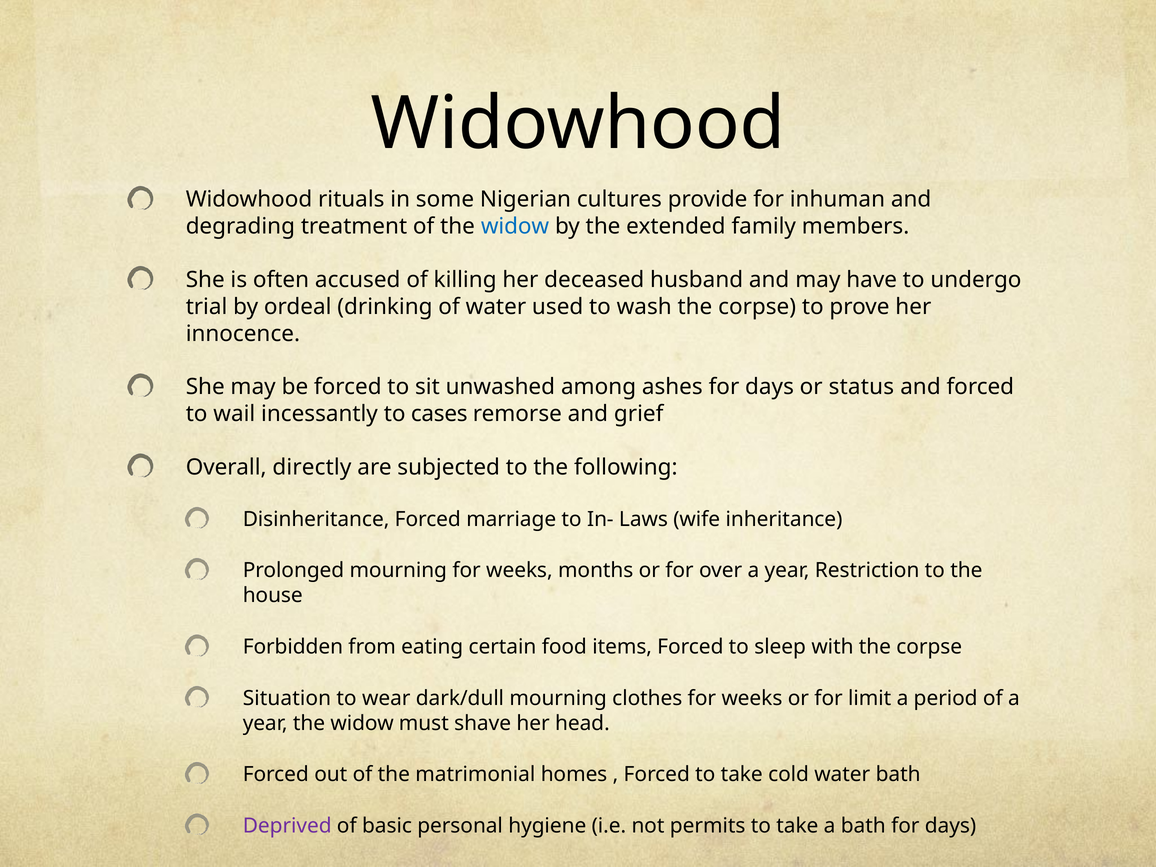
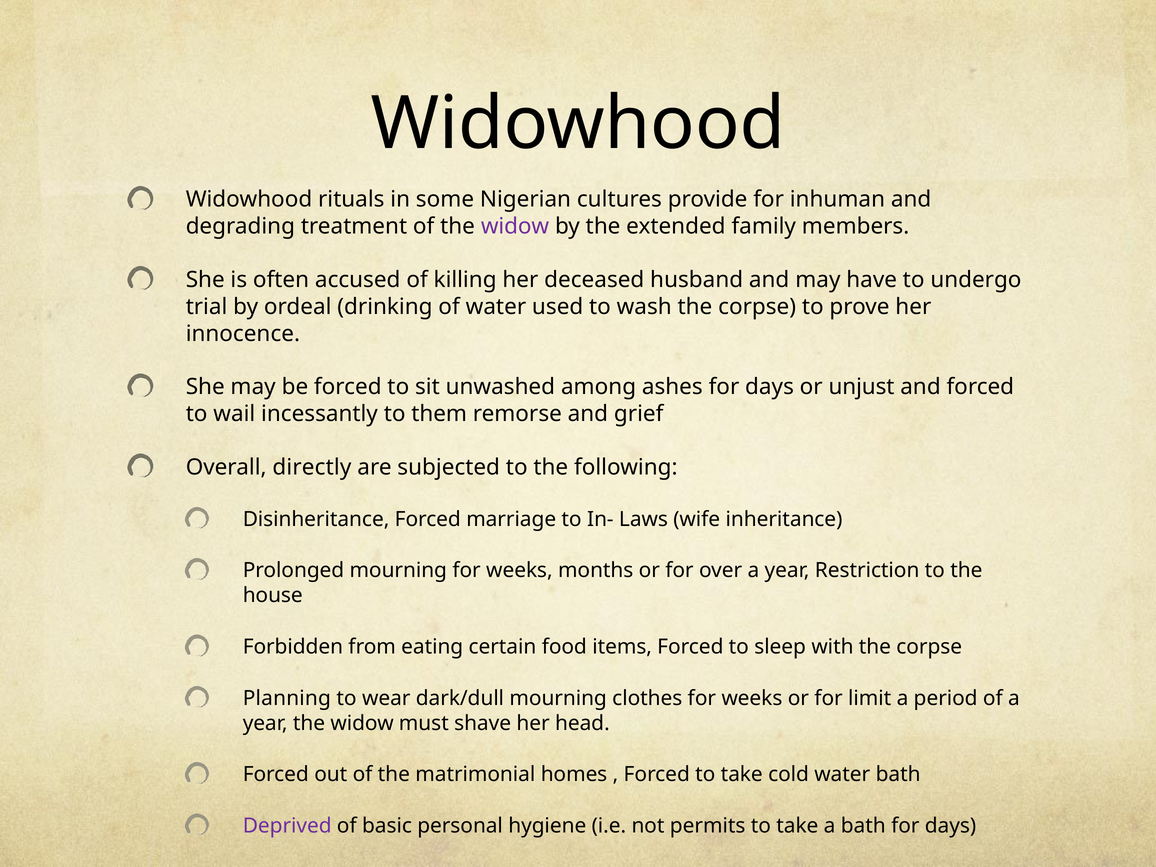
widow at (515, 227) colour: blue -> purple
status: status -> unjust
cases: cases -> them
Situation: Situation -> Planning
